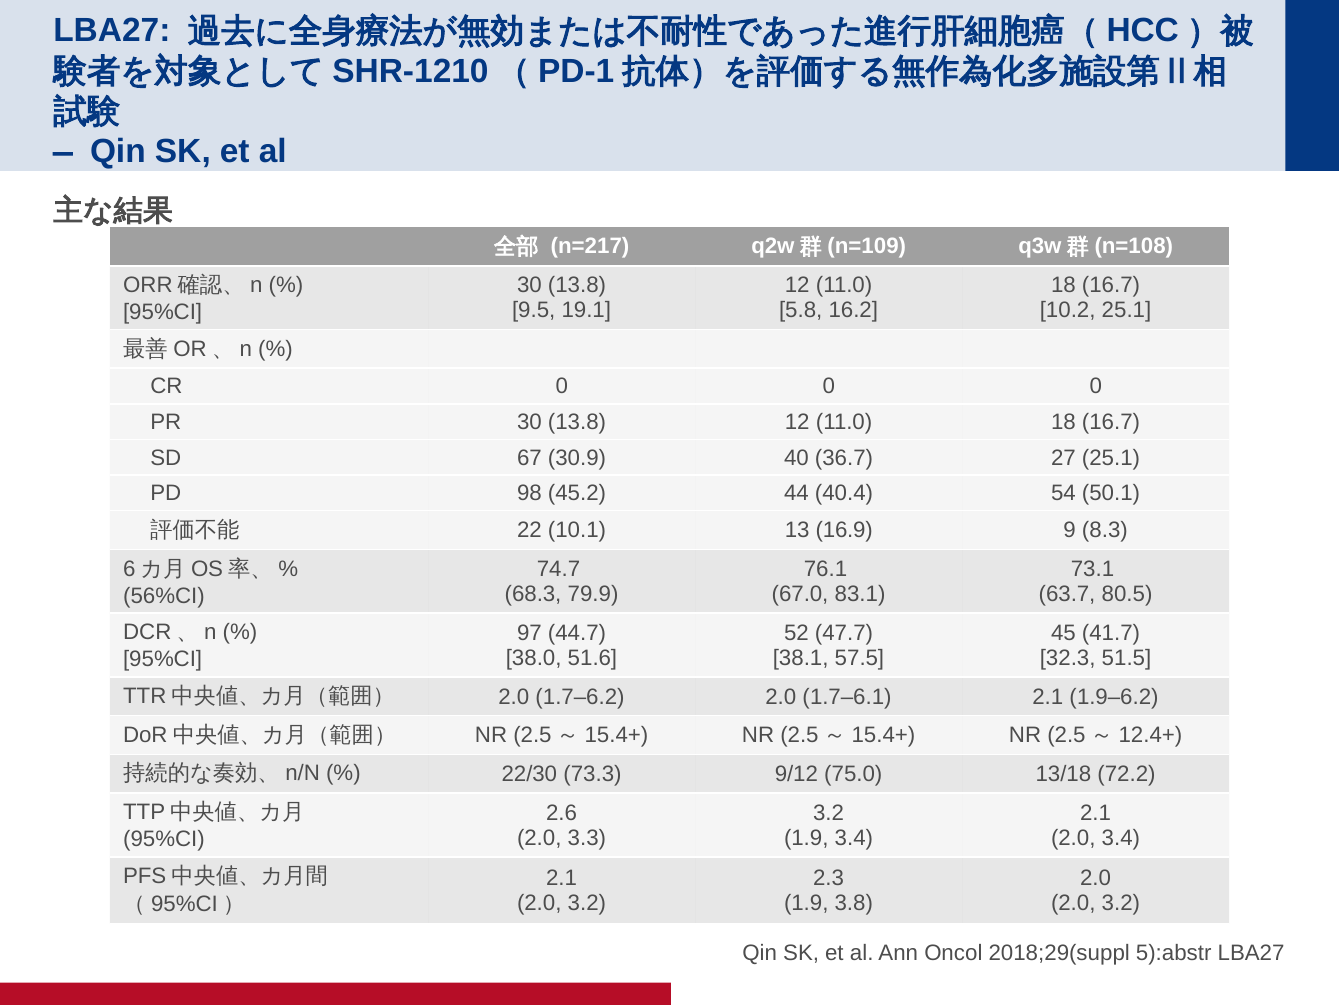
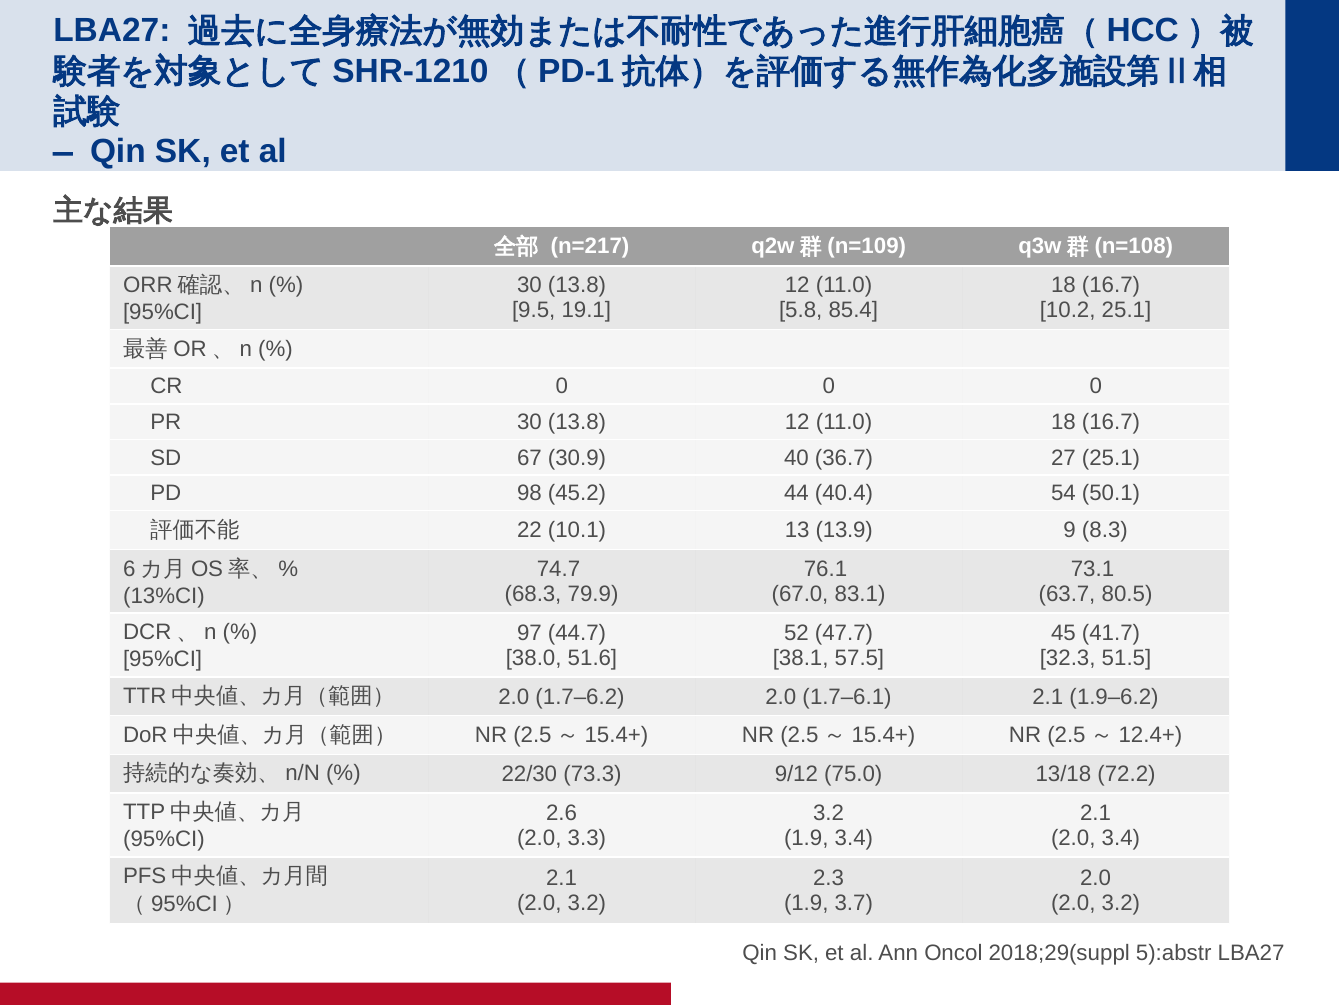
16.2: 16.2 -> 85.4
16.9: 16.9 -> 13.9
56%CI: 56%CI -> 13%CI
3.8: 3.8 -> 3.7
